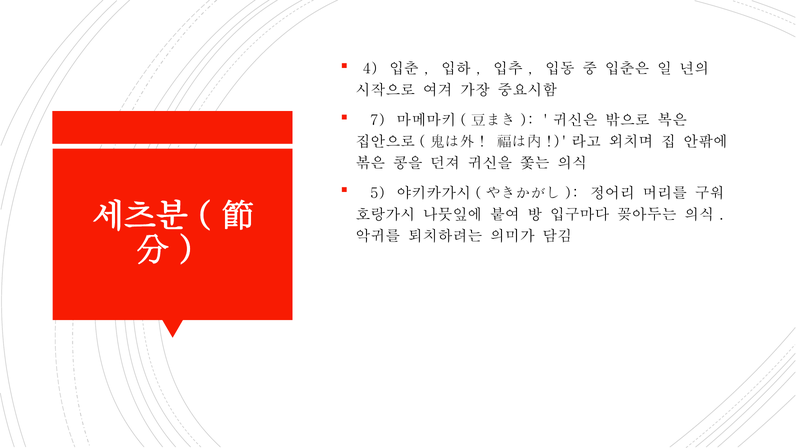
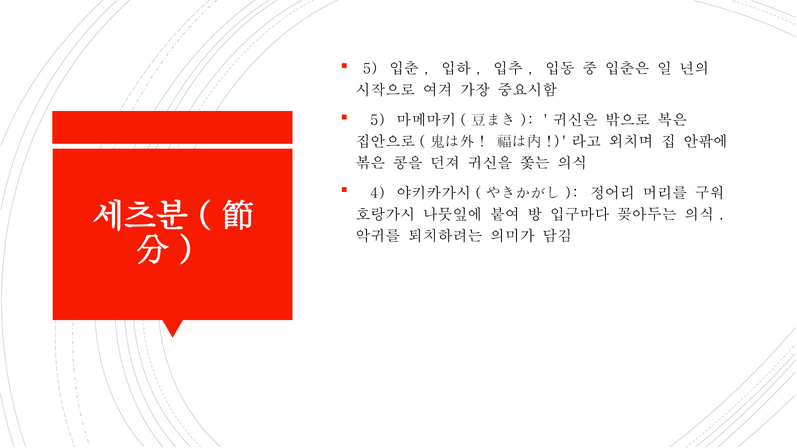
4 at (370, 69): 4 -> 5
7 at (378, 120): 7 -> 5
5: 5 -> 4
